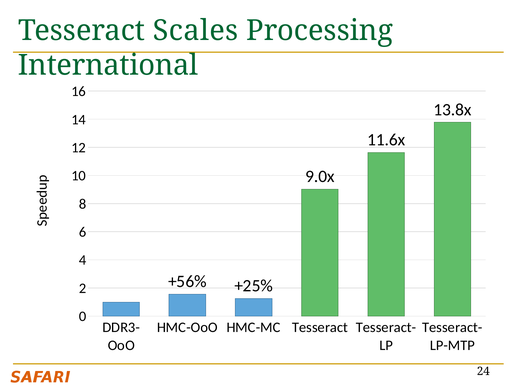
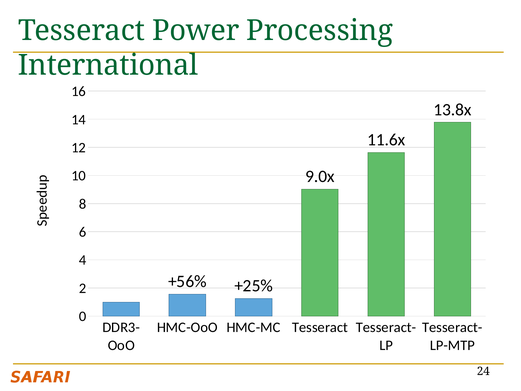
Scales: Scales -> Power
